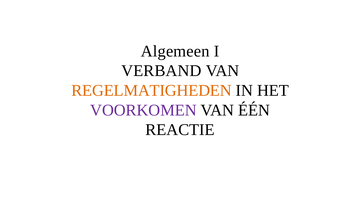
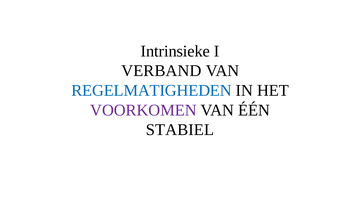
Algemeen: Algemeen -> Intrinsieke
REGELMATIGHEDEN colour: orange -> blue
REACTIE: REACTIE -> STABIEL
